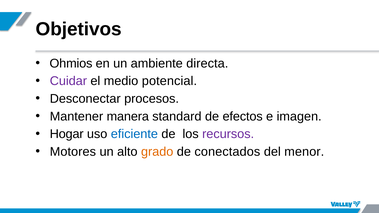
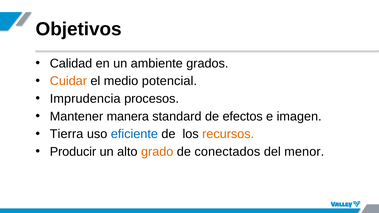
Ohmios: Ohmios -> Calidad
directa: directa -> grados
Cuidar colour: purple -> orange
Desconectar: Desconectar -> Imprudencia
Hogar: Hogar -> Tierra
recursos colour: purple -> orange
Motores: Motores -> Producir
